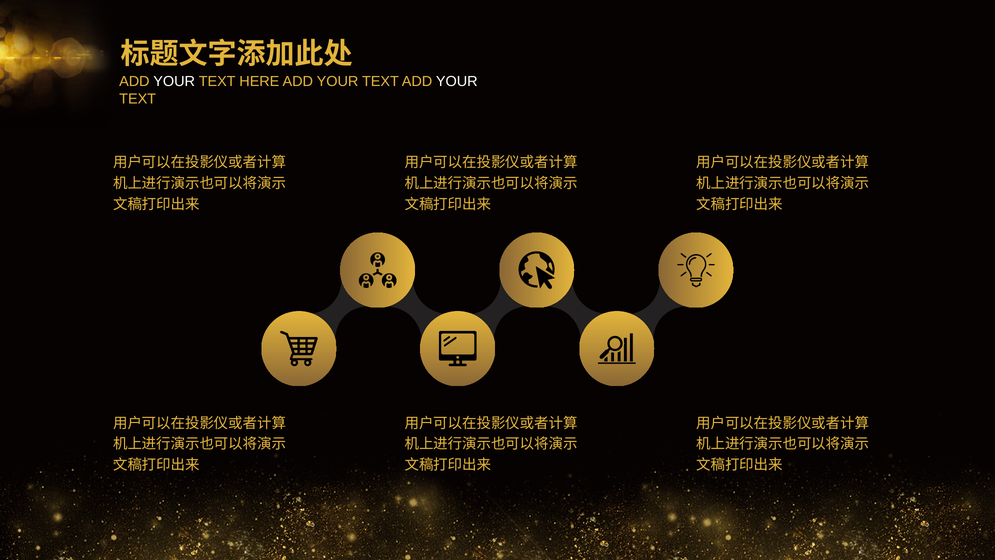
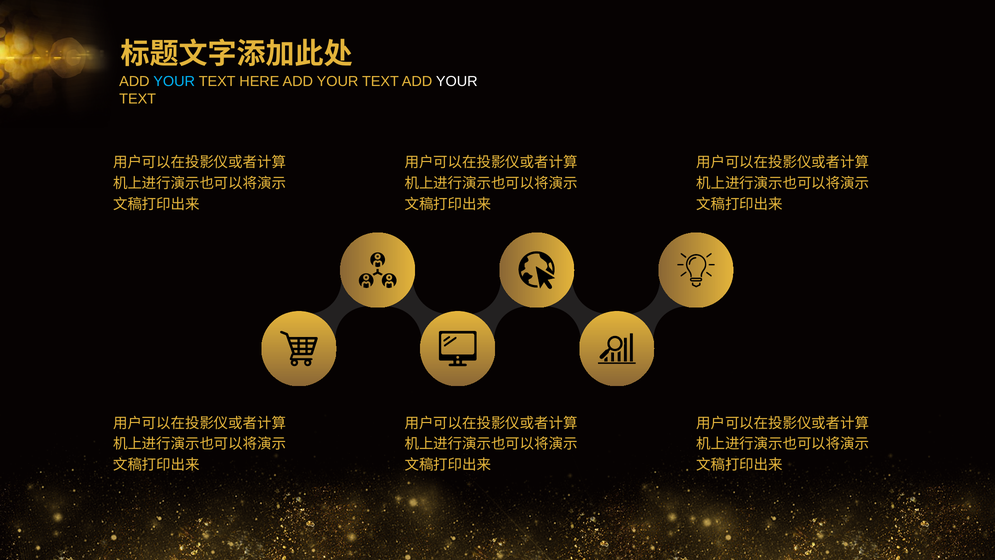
YOUR at (174, 81) colour: white -> light blue
